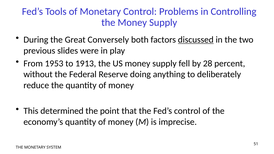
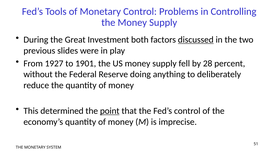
Conversely: Conversely -> Investment
1953: 1953 -> 1927
1913: 1913 -> 1901
point underline: none -> present
